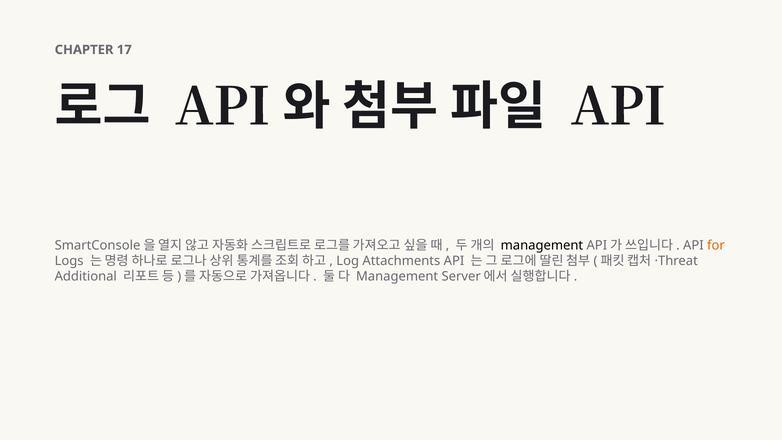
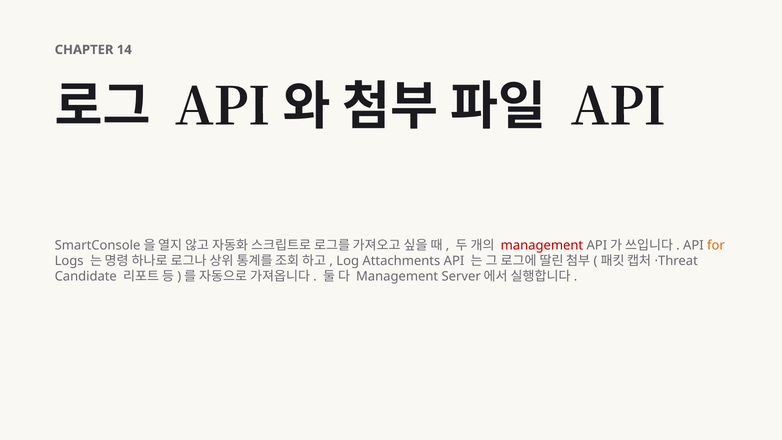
17: 17 -> 14
management at (542, 245) colour: black -> red
Additional: Additional -> Candidate
